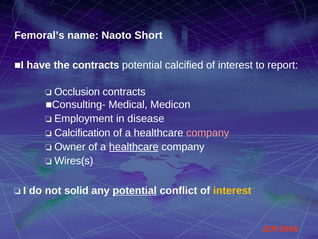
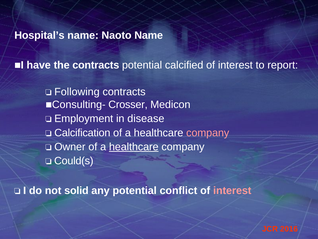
Femoral’s: Femoral’s -> Hospital’s
Naoto Short: Short -> Name
Occlusion: Occlusion -> Following
Medical: Medical -> Crosser
Wires(s: Wires(s -> Could(s
potential at (135, 190) underline: present -> none
interest at (232, 190) colour: yellow -> pink
